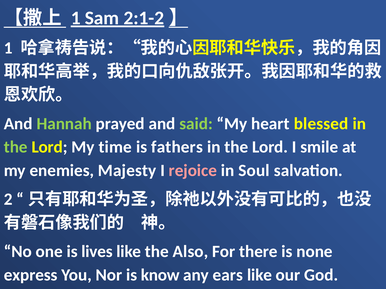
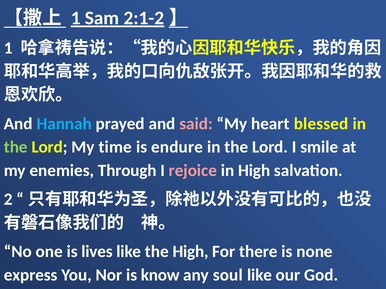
Hannah colour: light green -> light blue
said colour: light green -> pink
fathers: fathers -> endure
Majesty: Majesty -> Through
in Soul: Soul -> High
the Also: Also -> High
ears: ears -> soul
